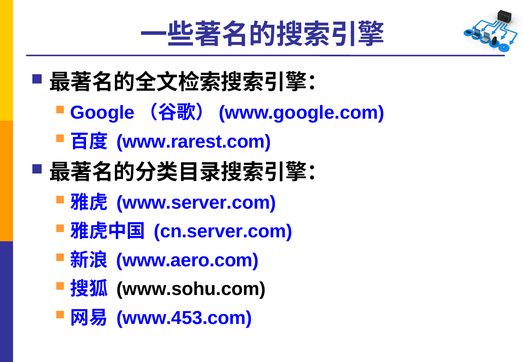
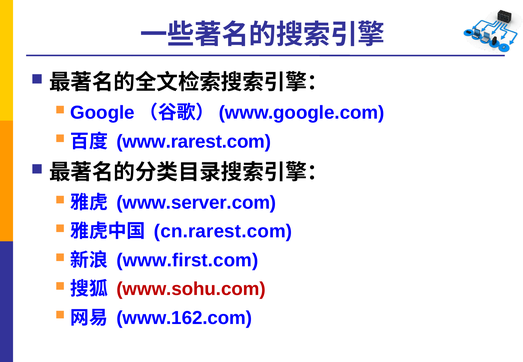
cn.server.com: cn.server.com -> cn.rarest.com
www.aero.com: www.aero.com -> www.first.com
www.sohu.com colour: black -> red
www.453.com: www.453.com -> www.162.com
